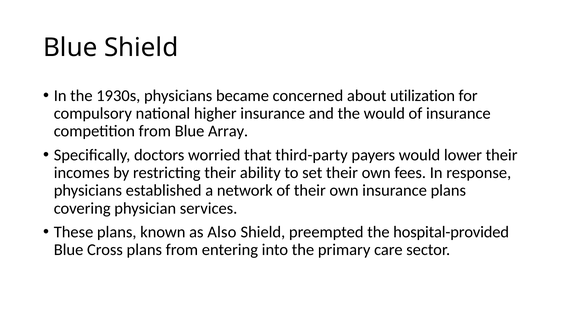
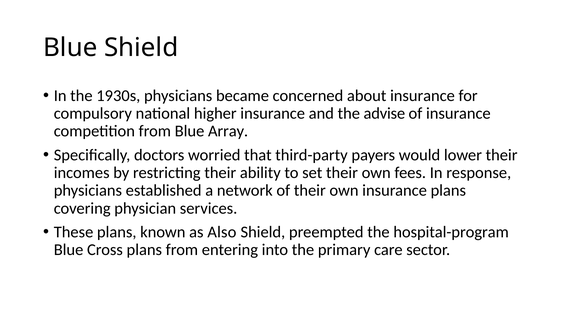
about utilization: utilization -> insurance
the would: would -> advise
hospital-provided: hospital-provided -> hospital-program
